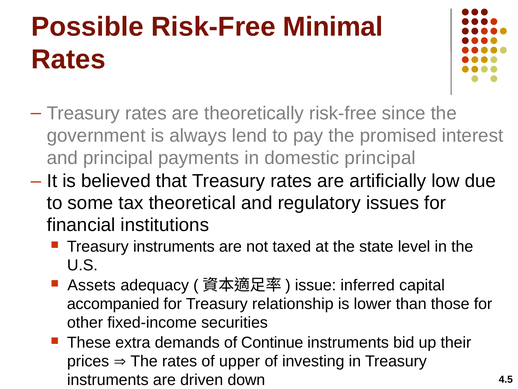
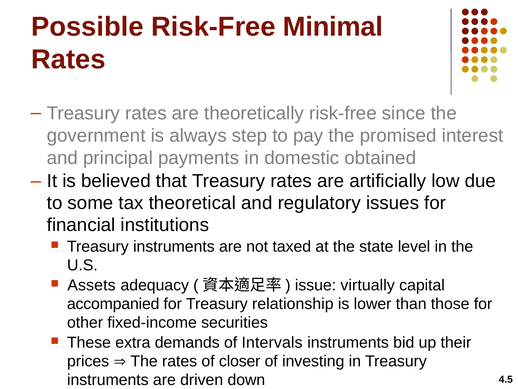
lend: lend -> step
domestic principal: principal -> obtained
inferred: inferred -> virtually
Continue: Continue -> Intervals
upper: upper -> closer
